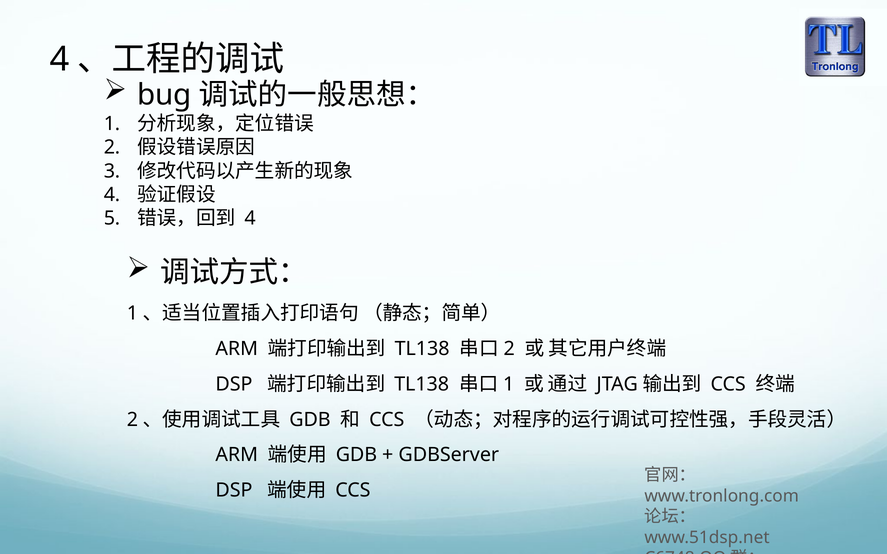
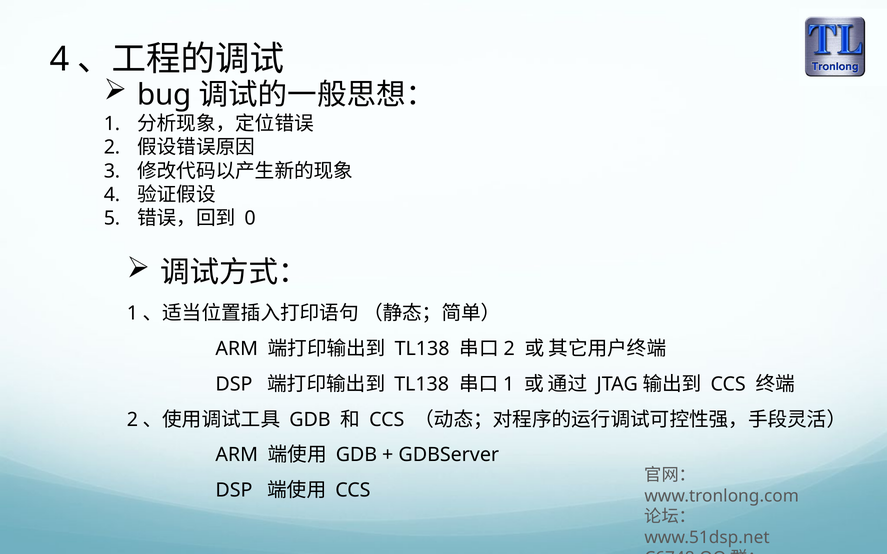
4 at (250, 218): 4 -> 0
